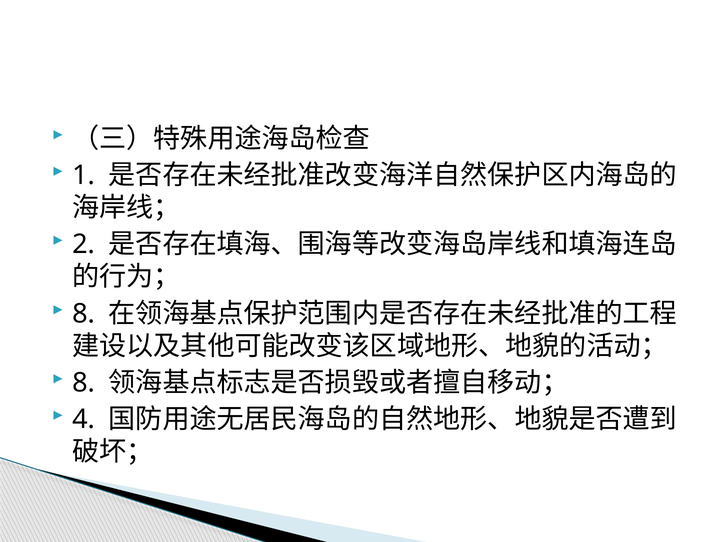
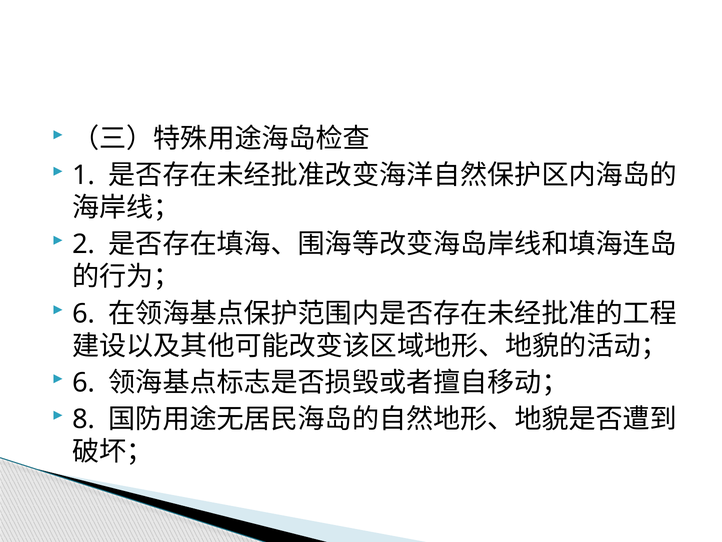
8 at (83, 313): 8 -> 6
8 at (83, 382): 8 -> 6
4: 4 -> 8
